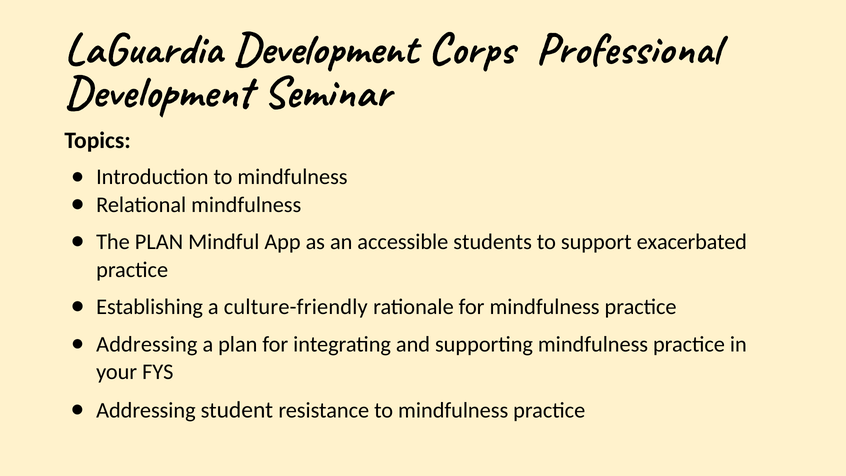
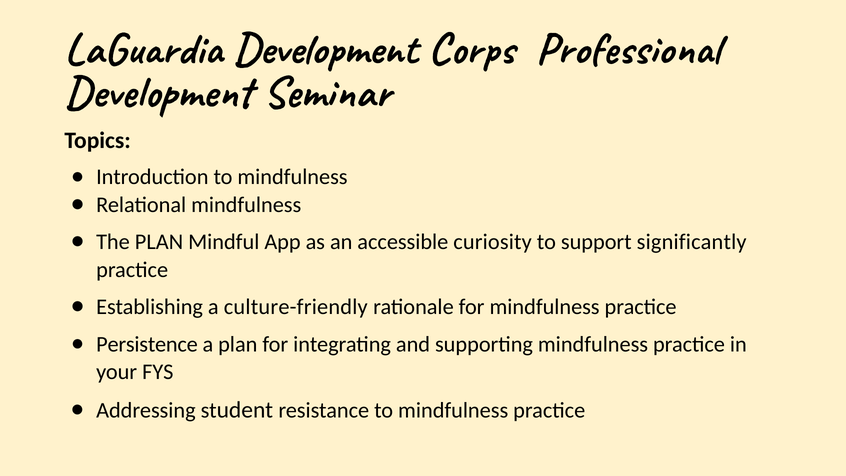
students: students -> curiosity
exacerbated: exacerbated -> significantly
Addressing at (147, 344): Addressing -> Persistence
